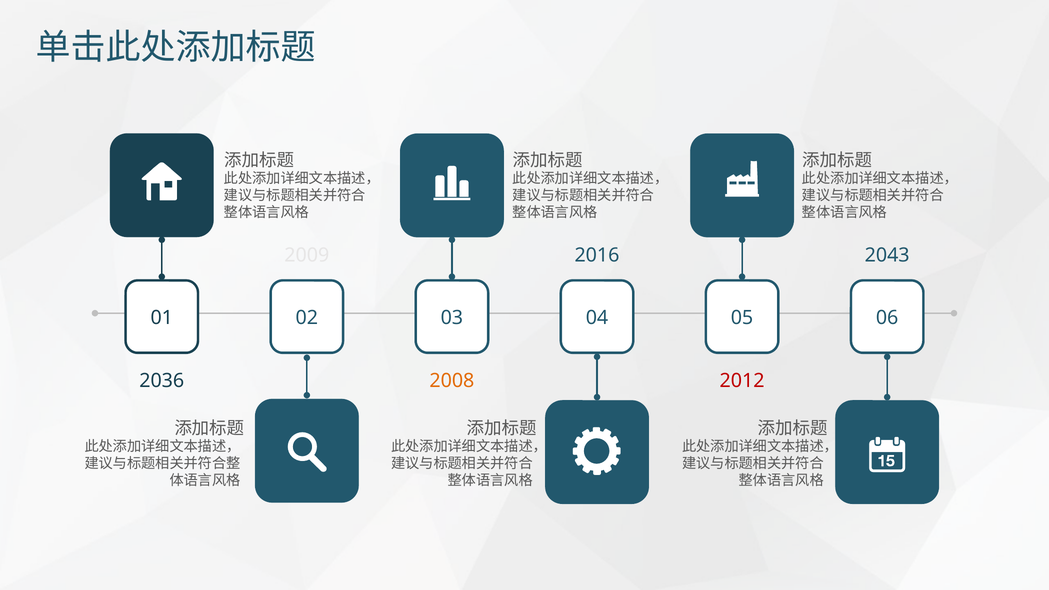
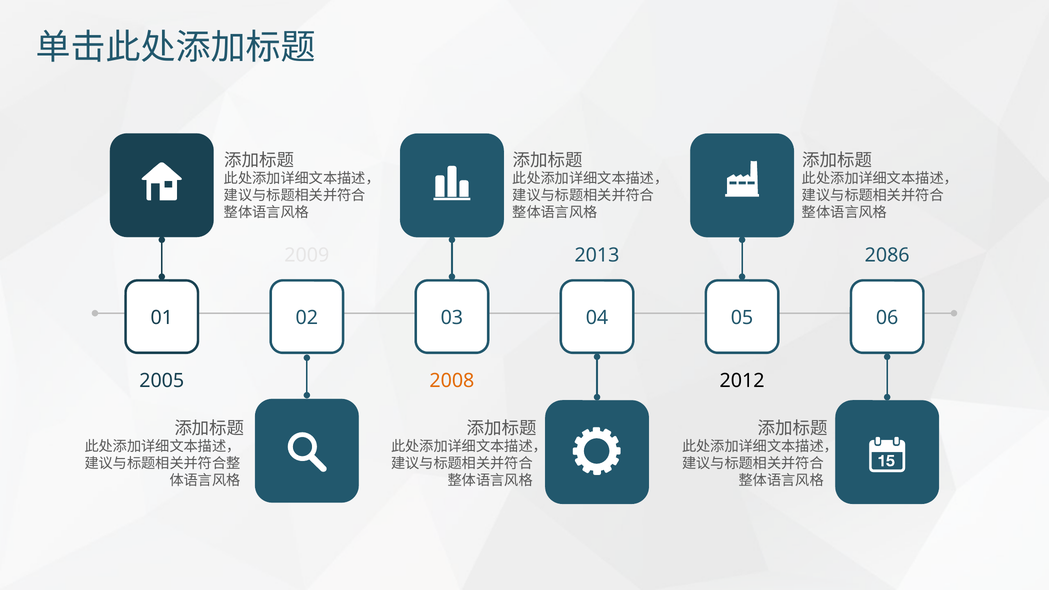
2016: 2016 -> 2013
2043: 2043 -> 2086
2036: 2036 -> 2005
2012 colour: red -> black
